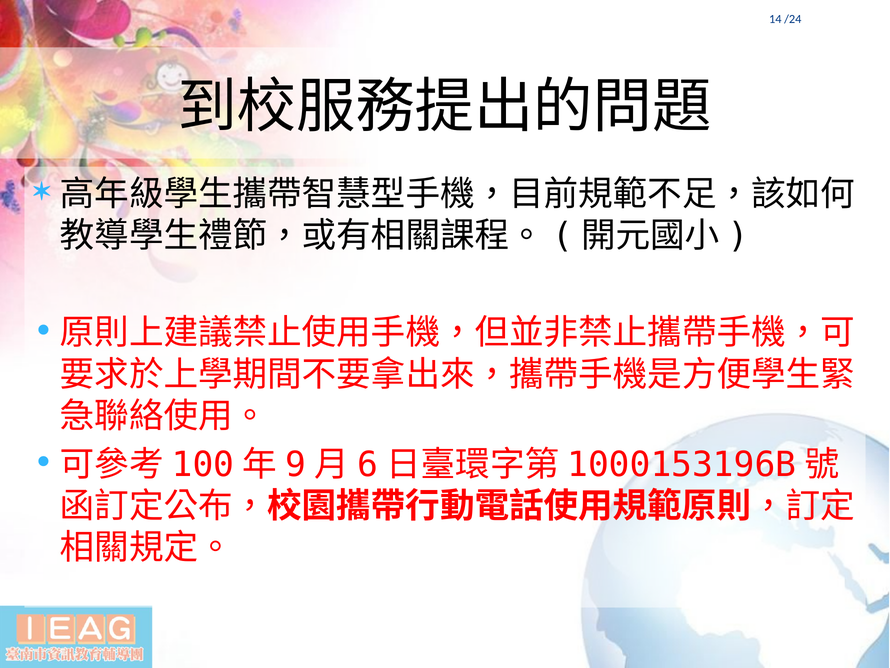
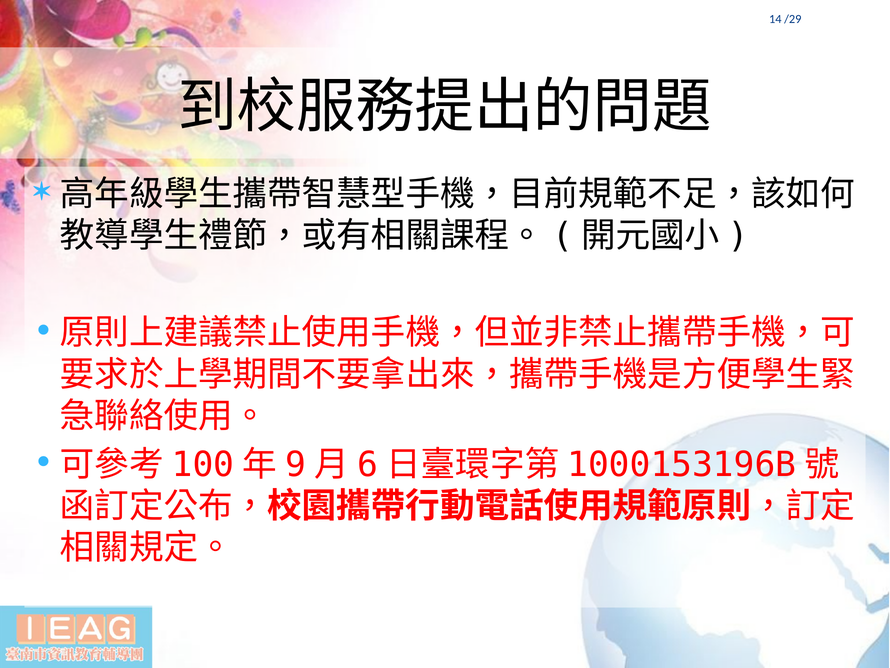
/24: /24 -> /29
